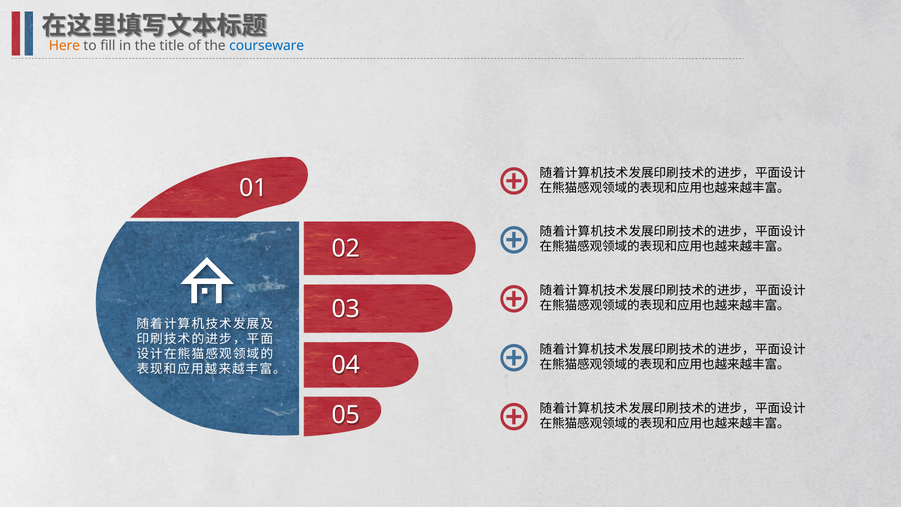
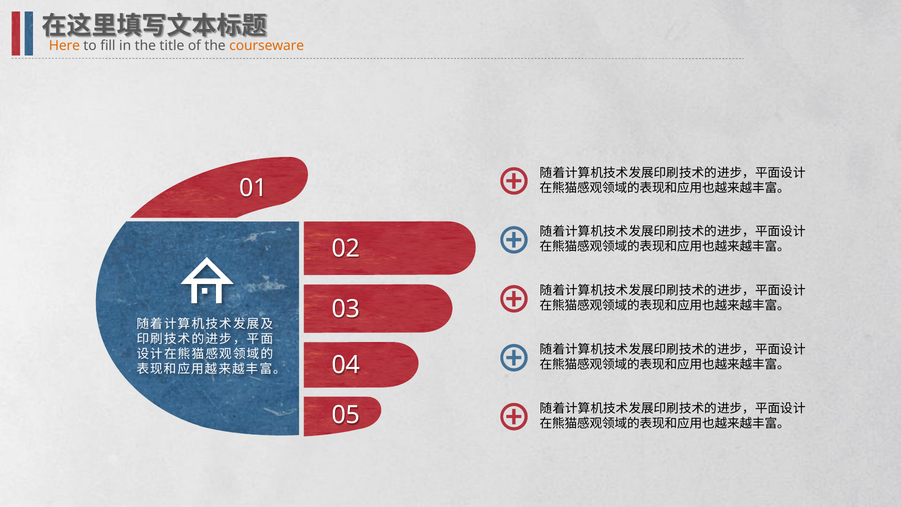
courseware colour: blue -> orange
